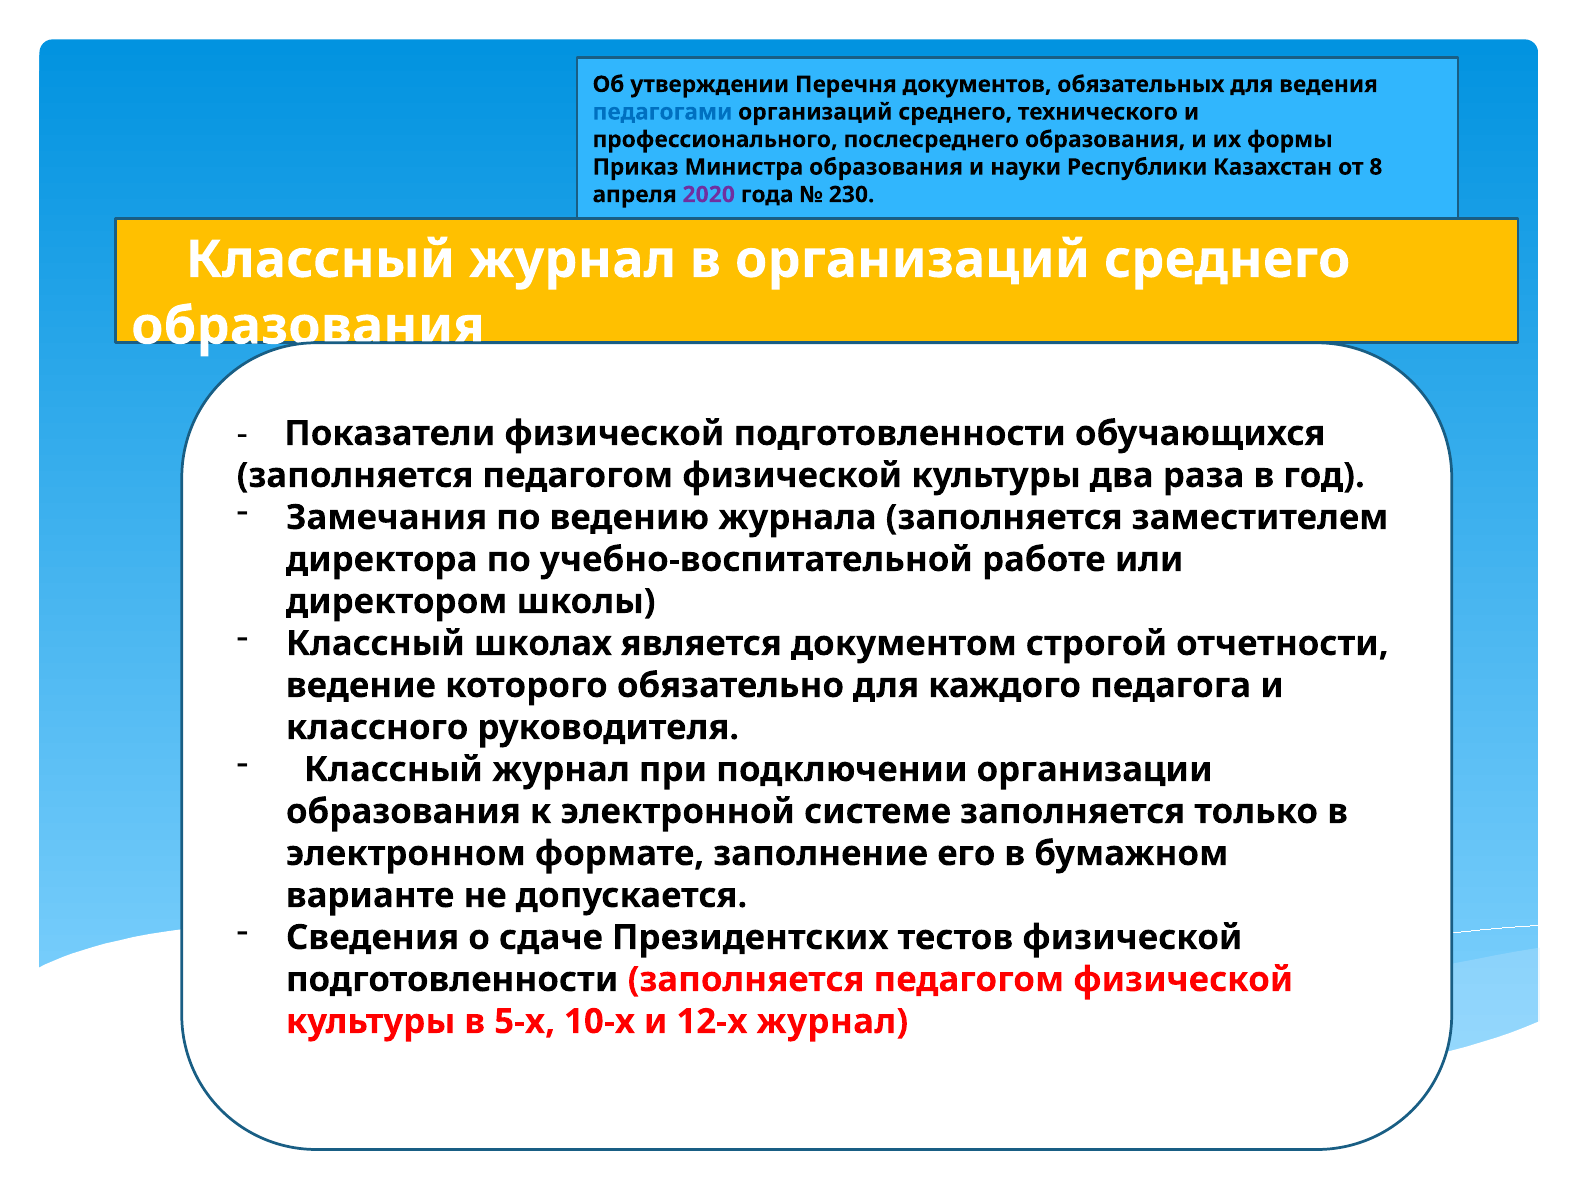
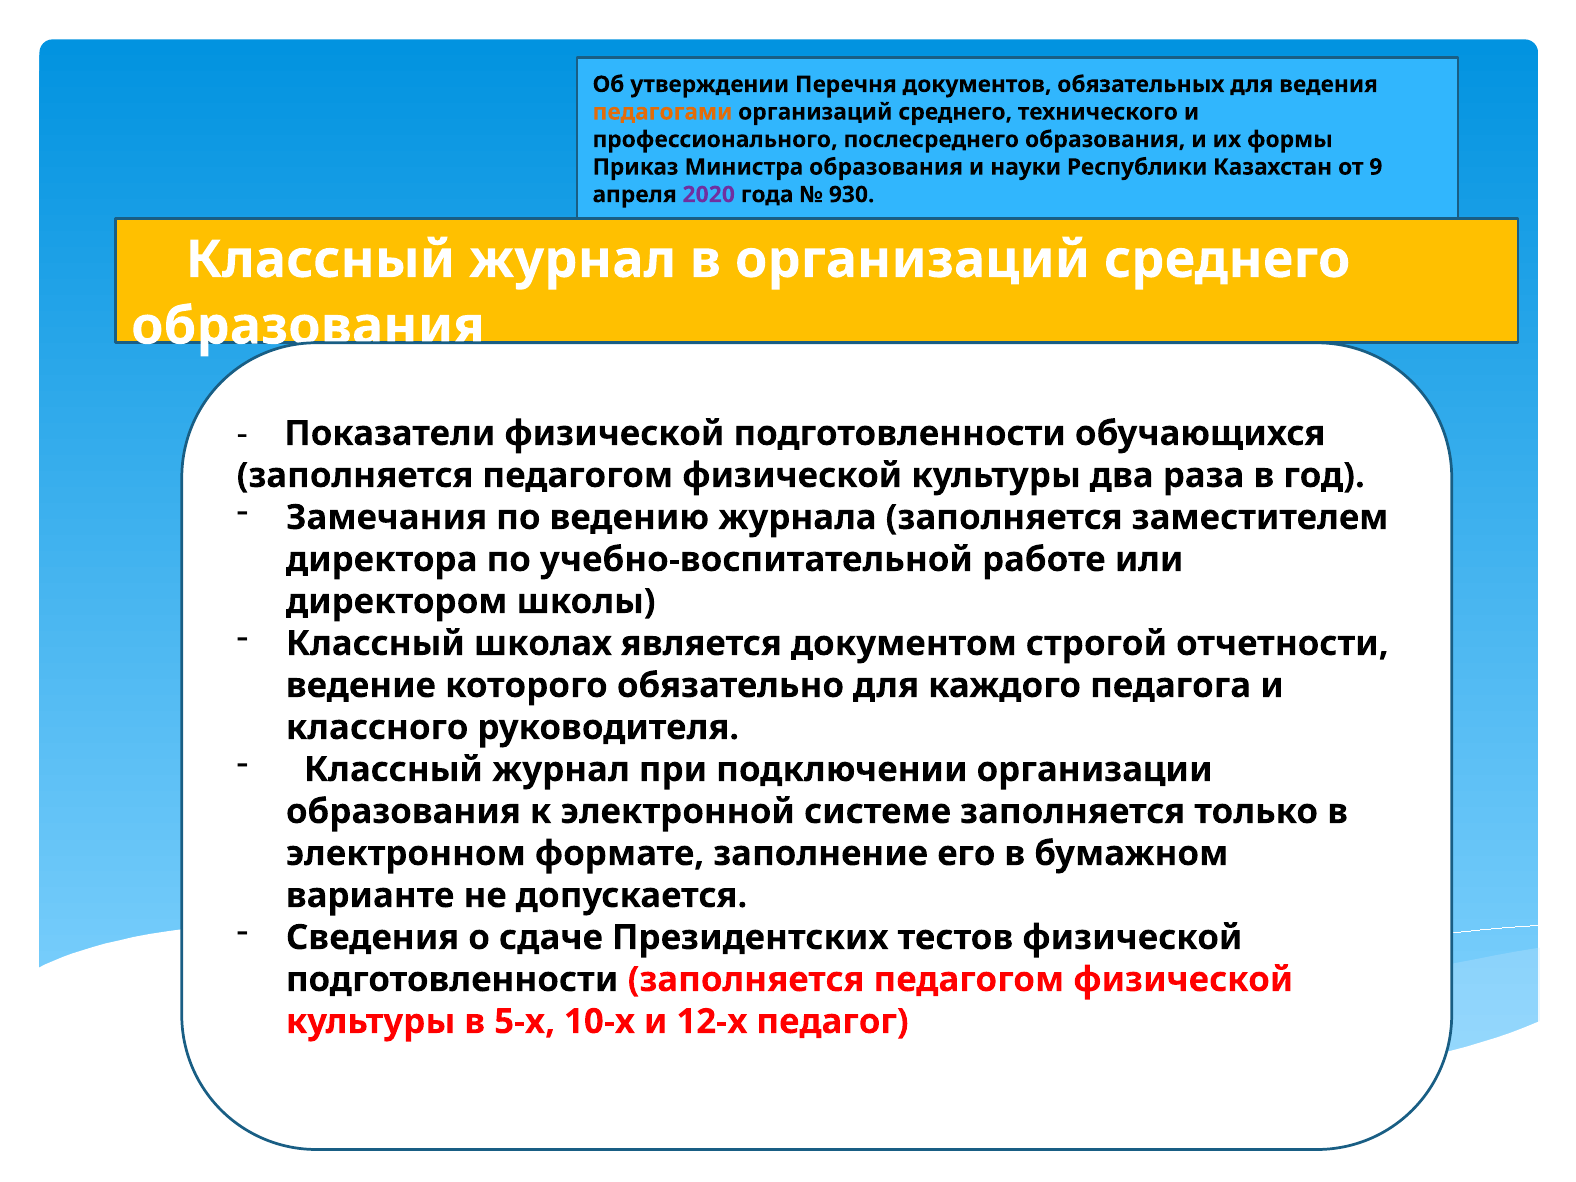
педагогами colour: blue -> orange
8: 8 -> 9
230: 230 -> 930
12-х журнал: журнал -> педагог
